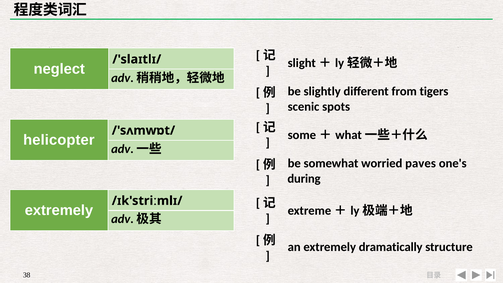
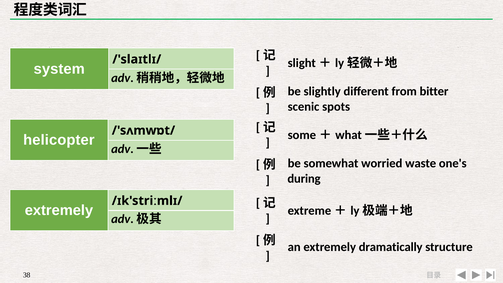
neglect: neglect -> system
tigers: tigers -> bitter
paves: paves -> waste
